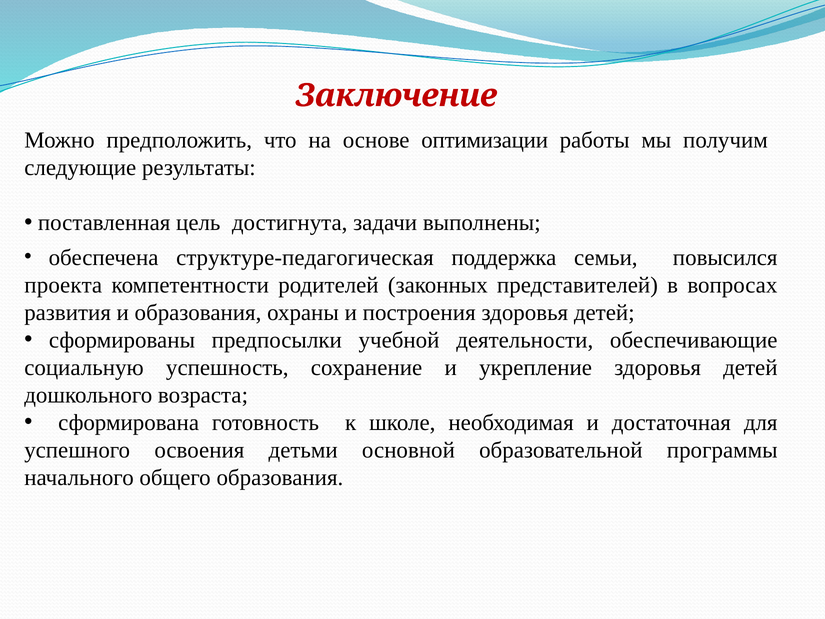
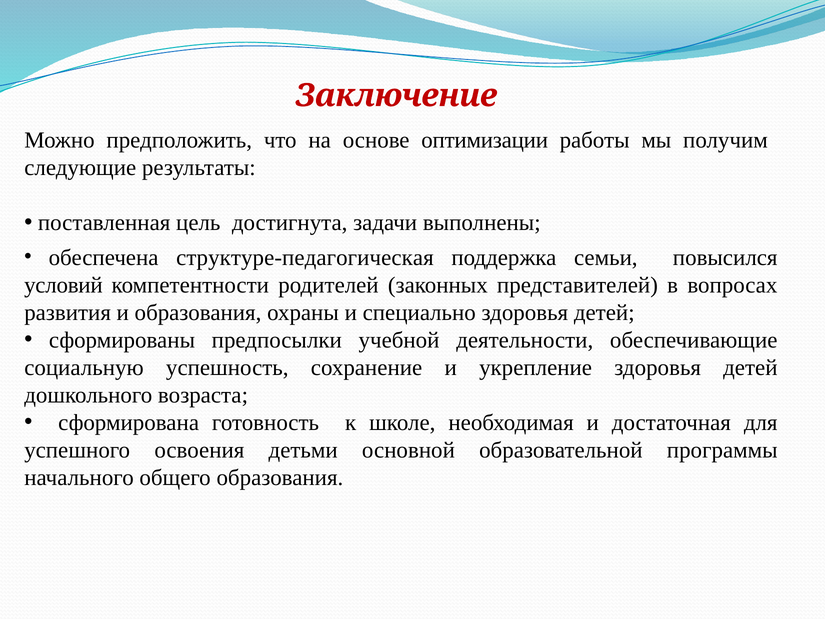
проекта: проекта -> условий
построения: построения -> специально
